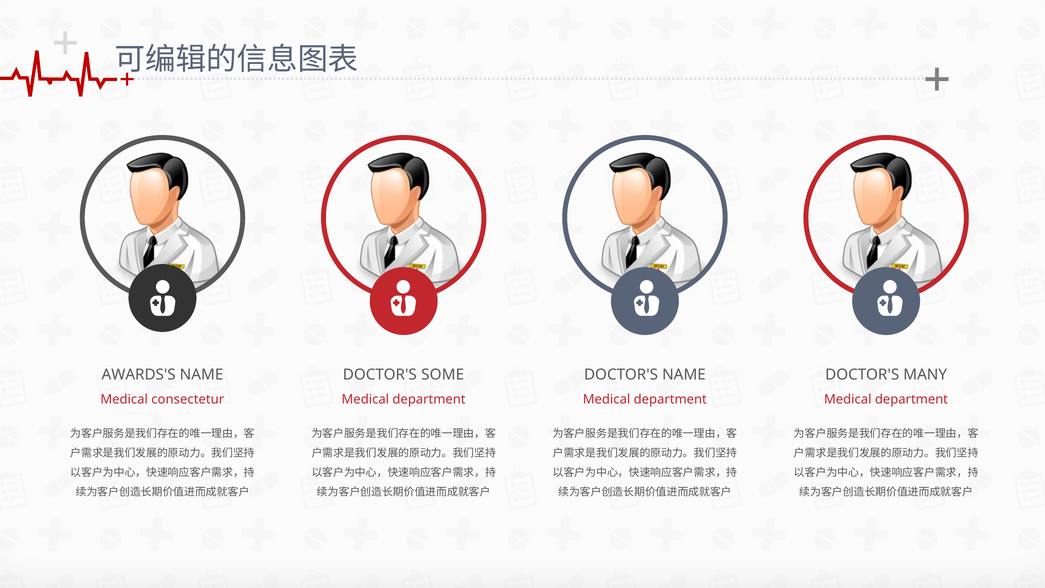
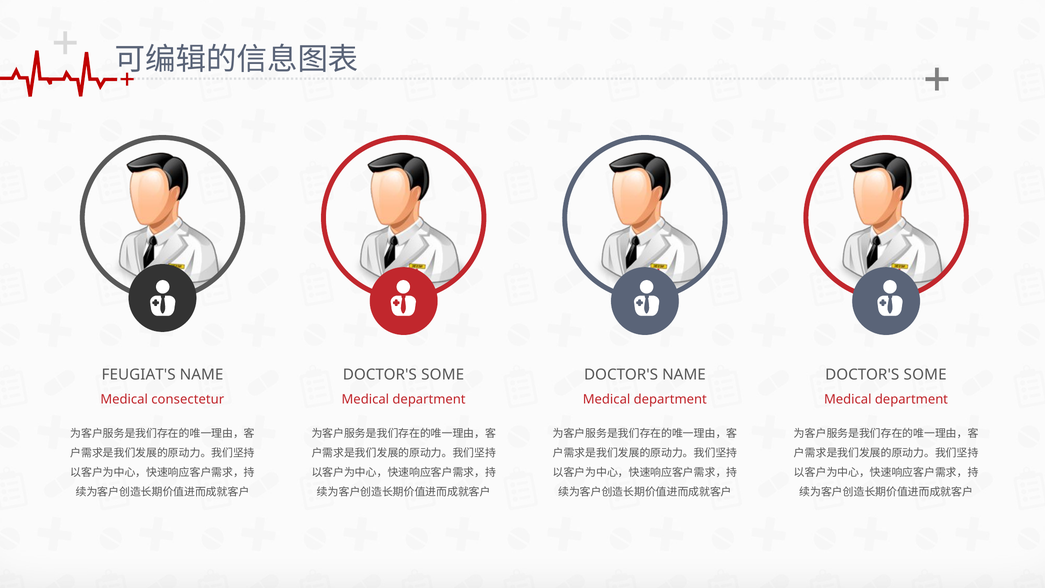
AWARDS'S: AWARDS'S -> FEUGIAT'S
MANY at (925, 375): MANY -> SOME
